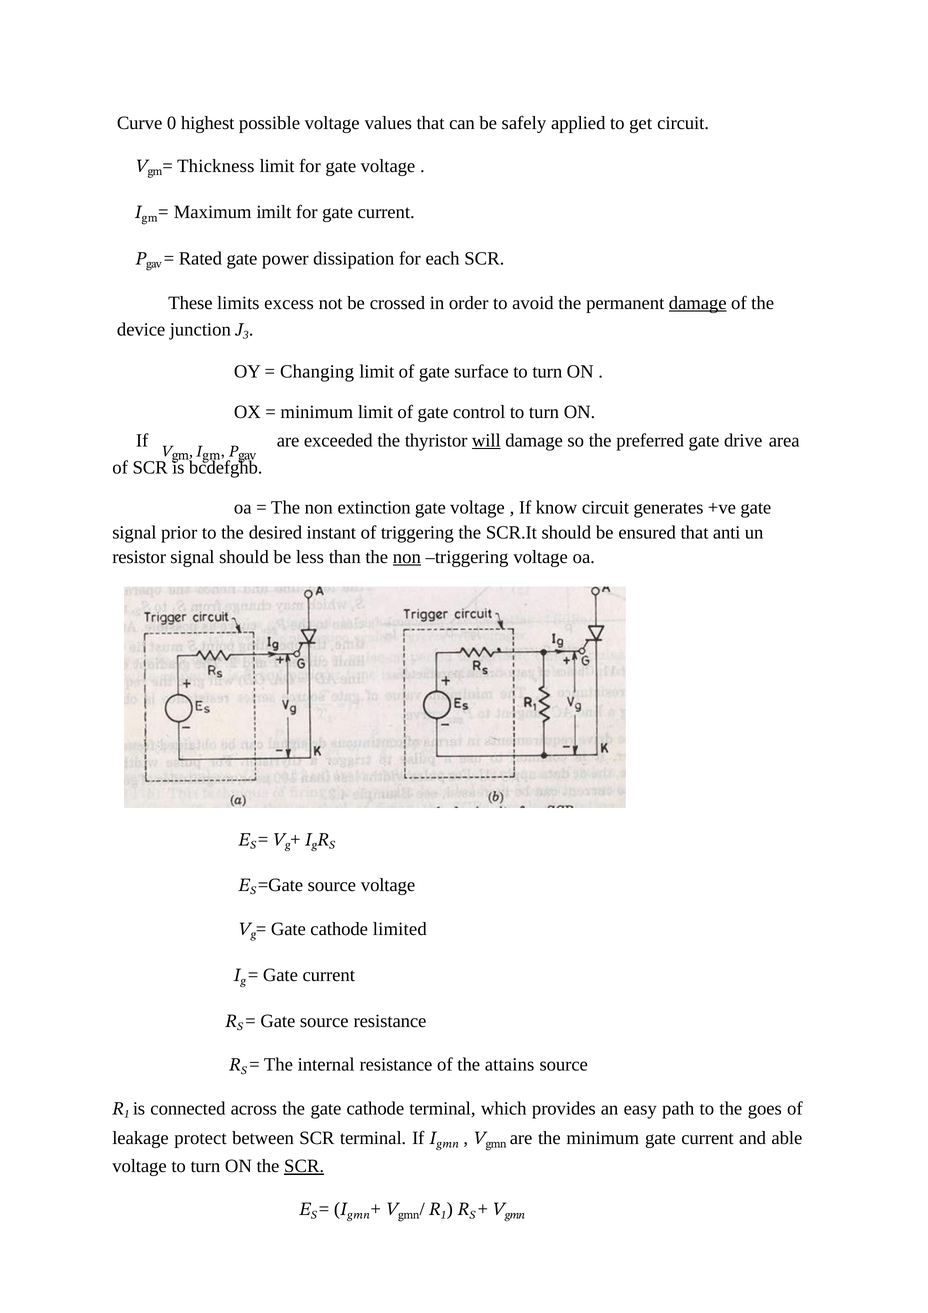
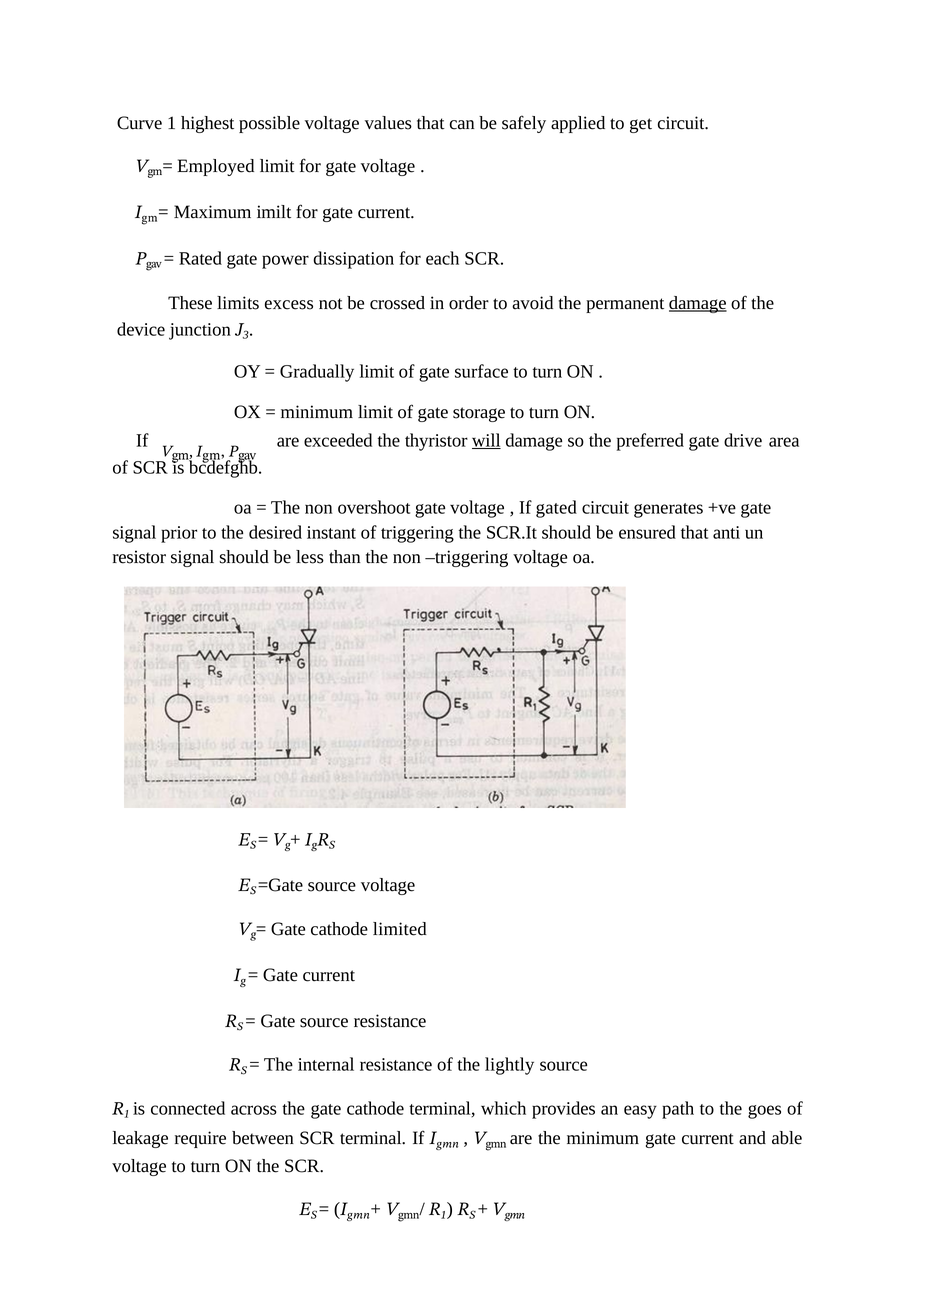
Curve 0: 0 -> 1
Thickness: Thickness -> Employed
Changing: Changing -> Gradually
control: control -> storage
extinction: extinction -> overshoot
know: know -> gated
non at (407, 557) underline: present -> none
attains: attains -> lightly
protect: protect -> require
SCR at (304, 1166) underline: present -> none
